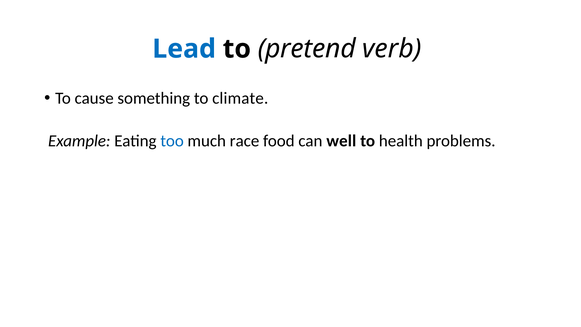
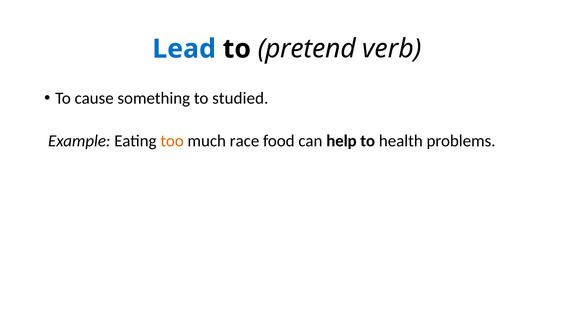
climate: climate -> studied
too colour: blue -> orange
well: well -> help
